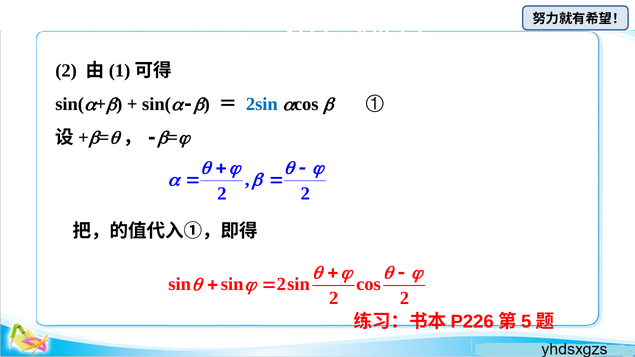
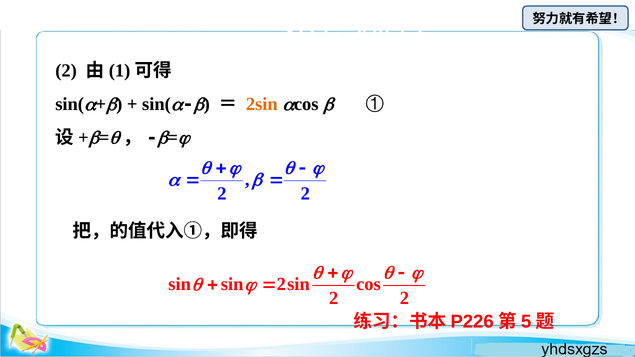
2sin at (262, 104) colour: blue -> orange
